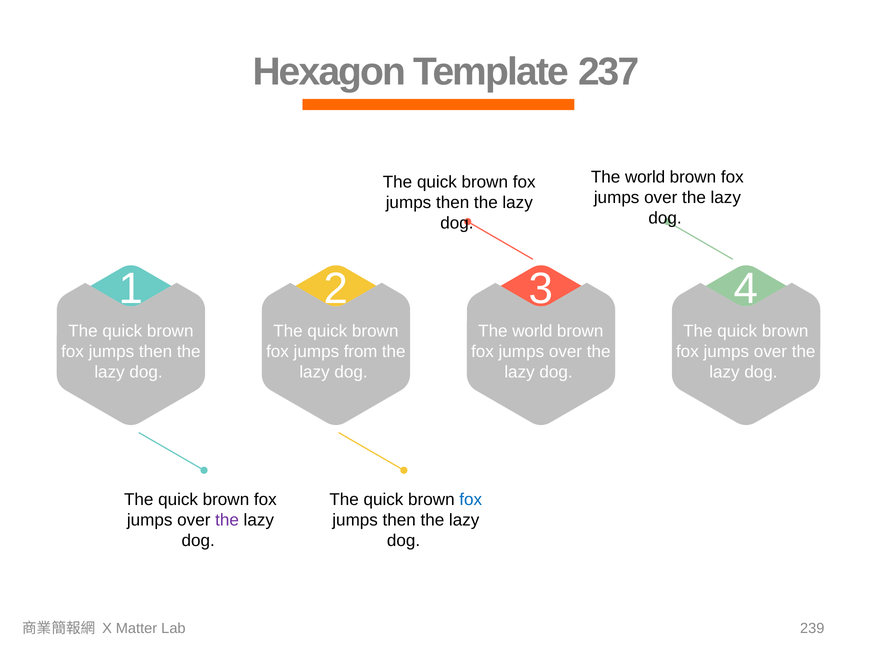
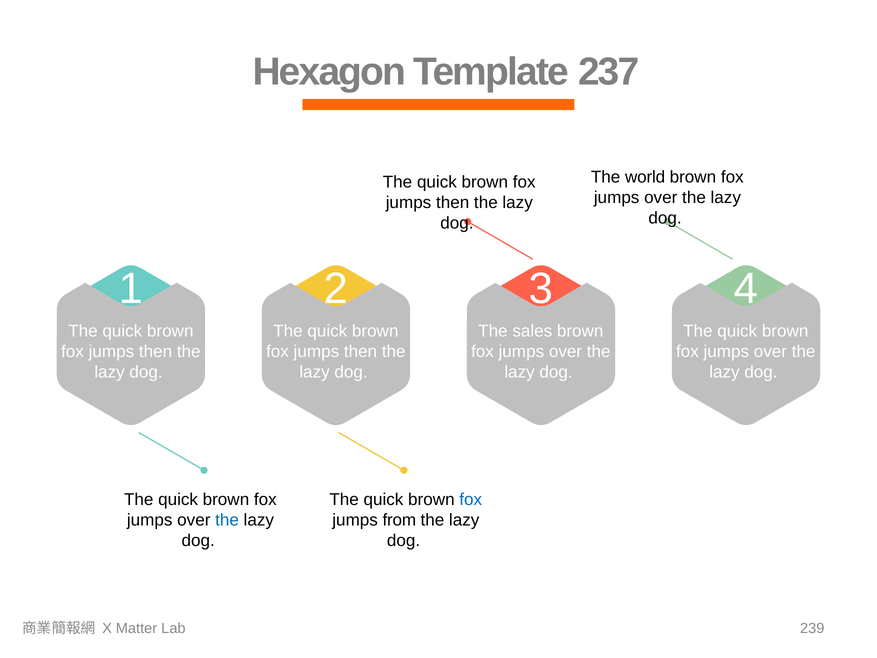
world at (532, 331): world -> sales
from at (361, 351): from -> then
the at (227, 520) colour: purple -> blue
then at (399, 520): then -> from
